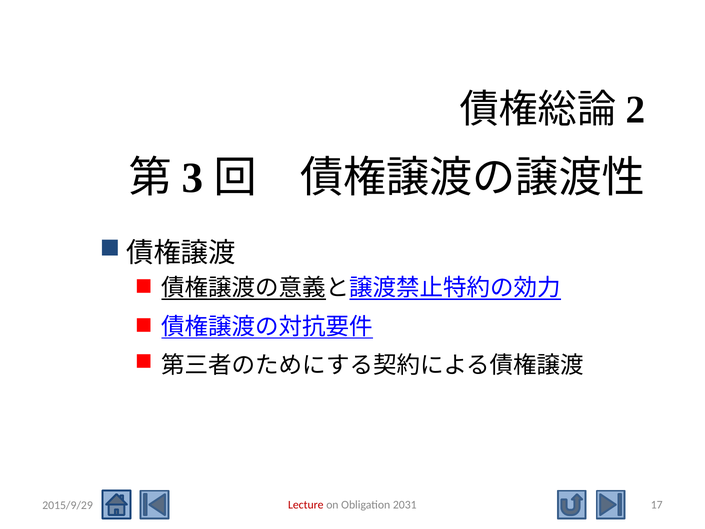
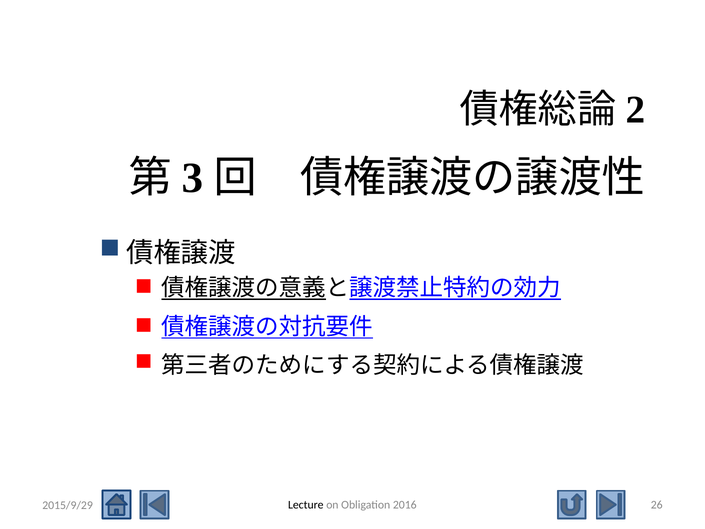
Lecture colour: red -> black
2031: 2031 -> 2016
17: 17 -> 26
